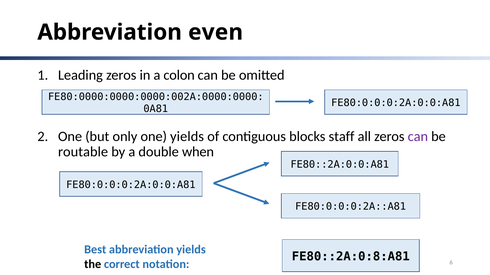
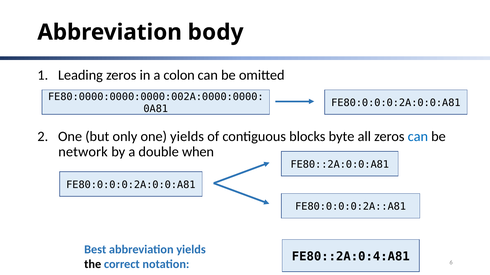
even: even -> body
staff: staff -> byte
can at (418, 137) colour: purple -> blue
routable: routable -> network
FE80::2A:0:8:A81: FE80::2A:0:8:A81 -> FE80::2A:0:4:A81
